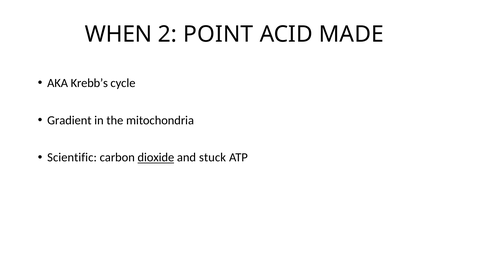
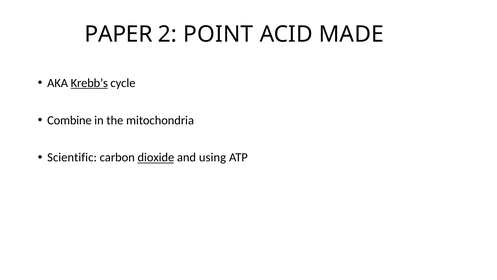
WHEN: WHEN -> PAPER
Krebb’s underline: none -> present
Gradient: Gradient -> Combine
stuck: stuck -> using
